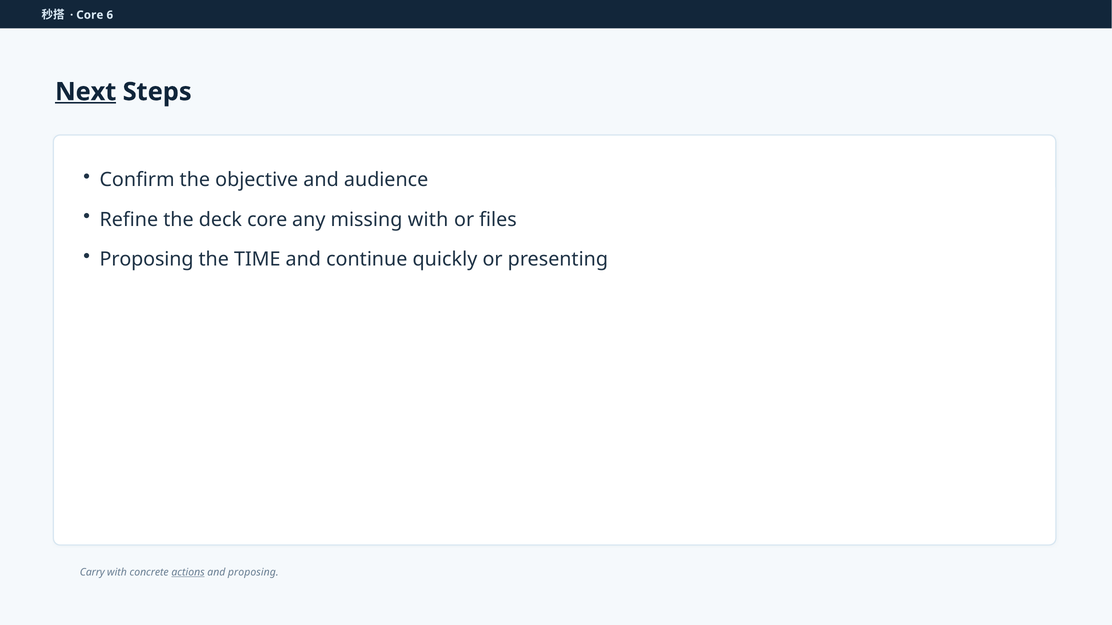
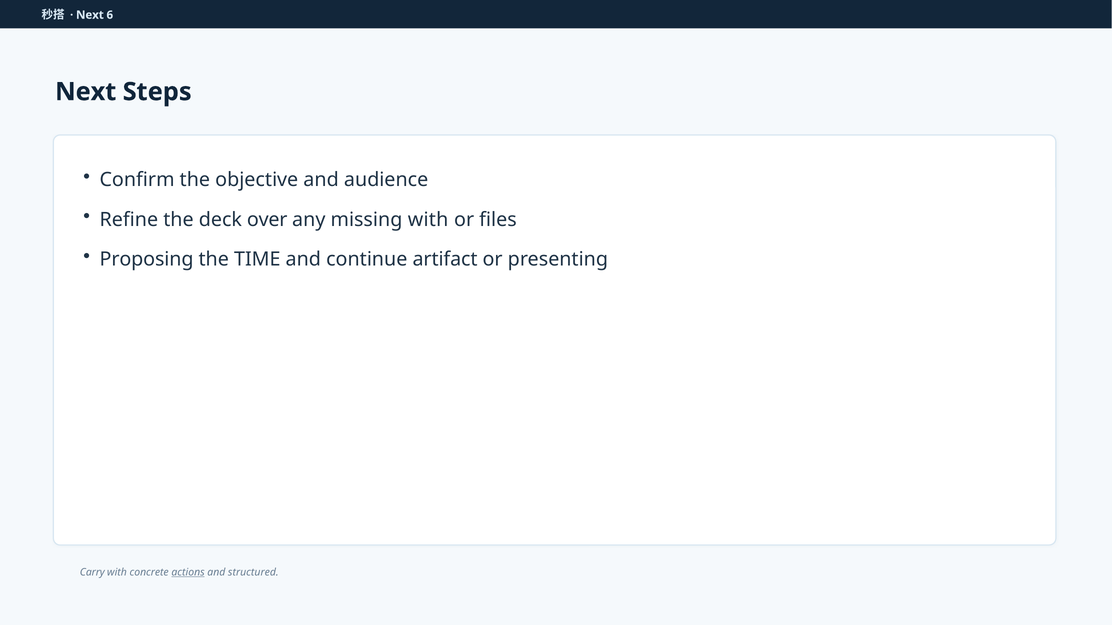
Core at (90, 15): Core -> Next
Next at (86, 92) underline: present -> none
deck core: core -> over
quickly: quickly -> artifact
and proposing: proposing -> structured
